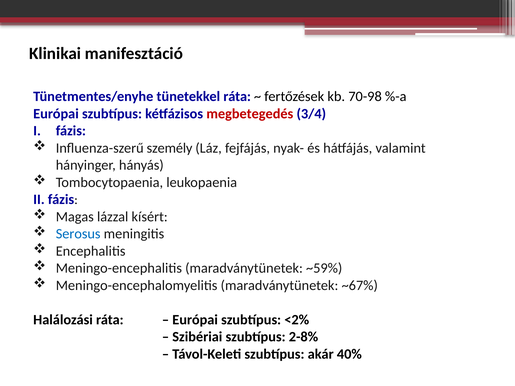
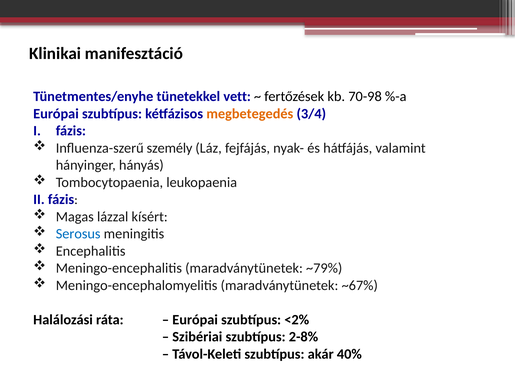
tünetekkel ráta: ráta -> vett
megbetegedés colour: red -> orange
~59%: ~59% -> ~79%
